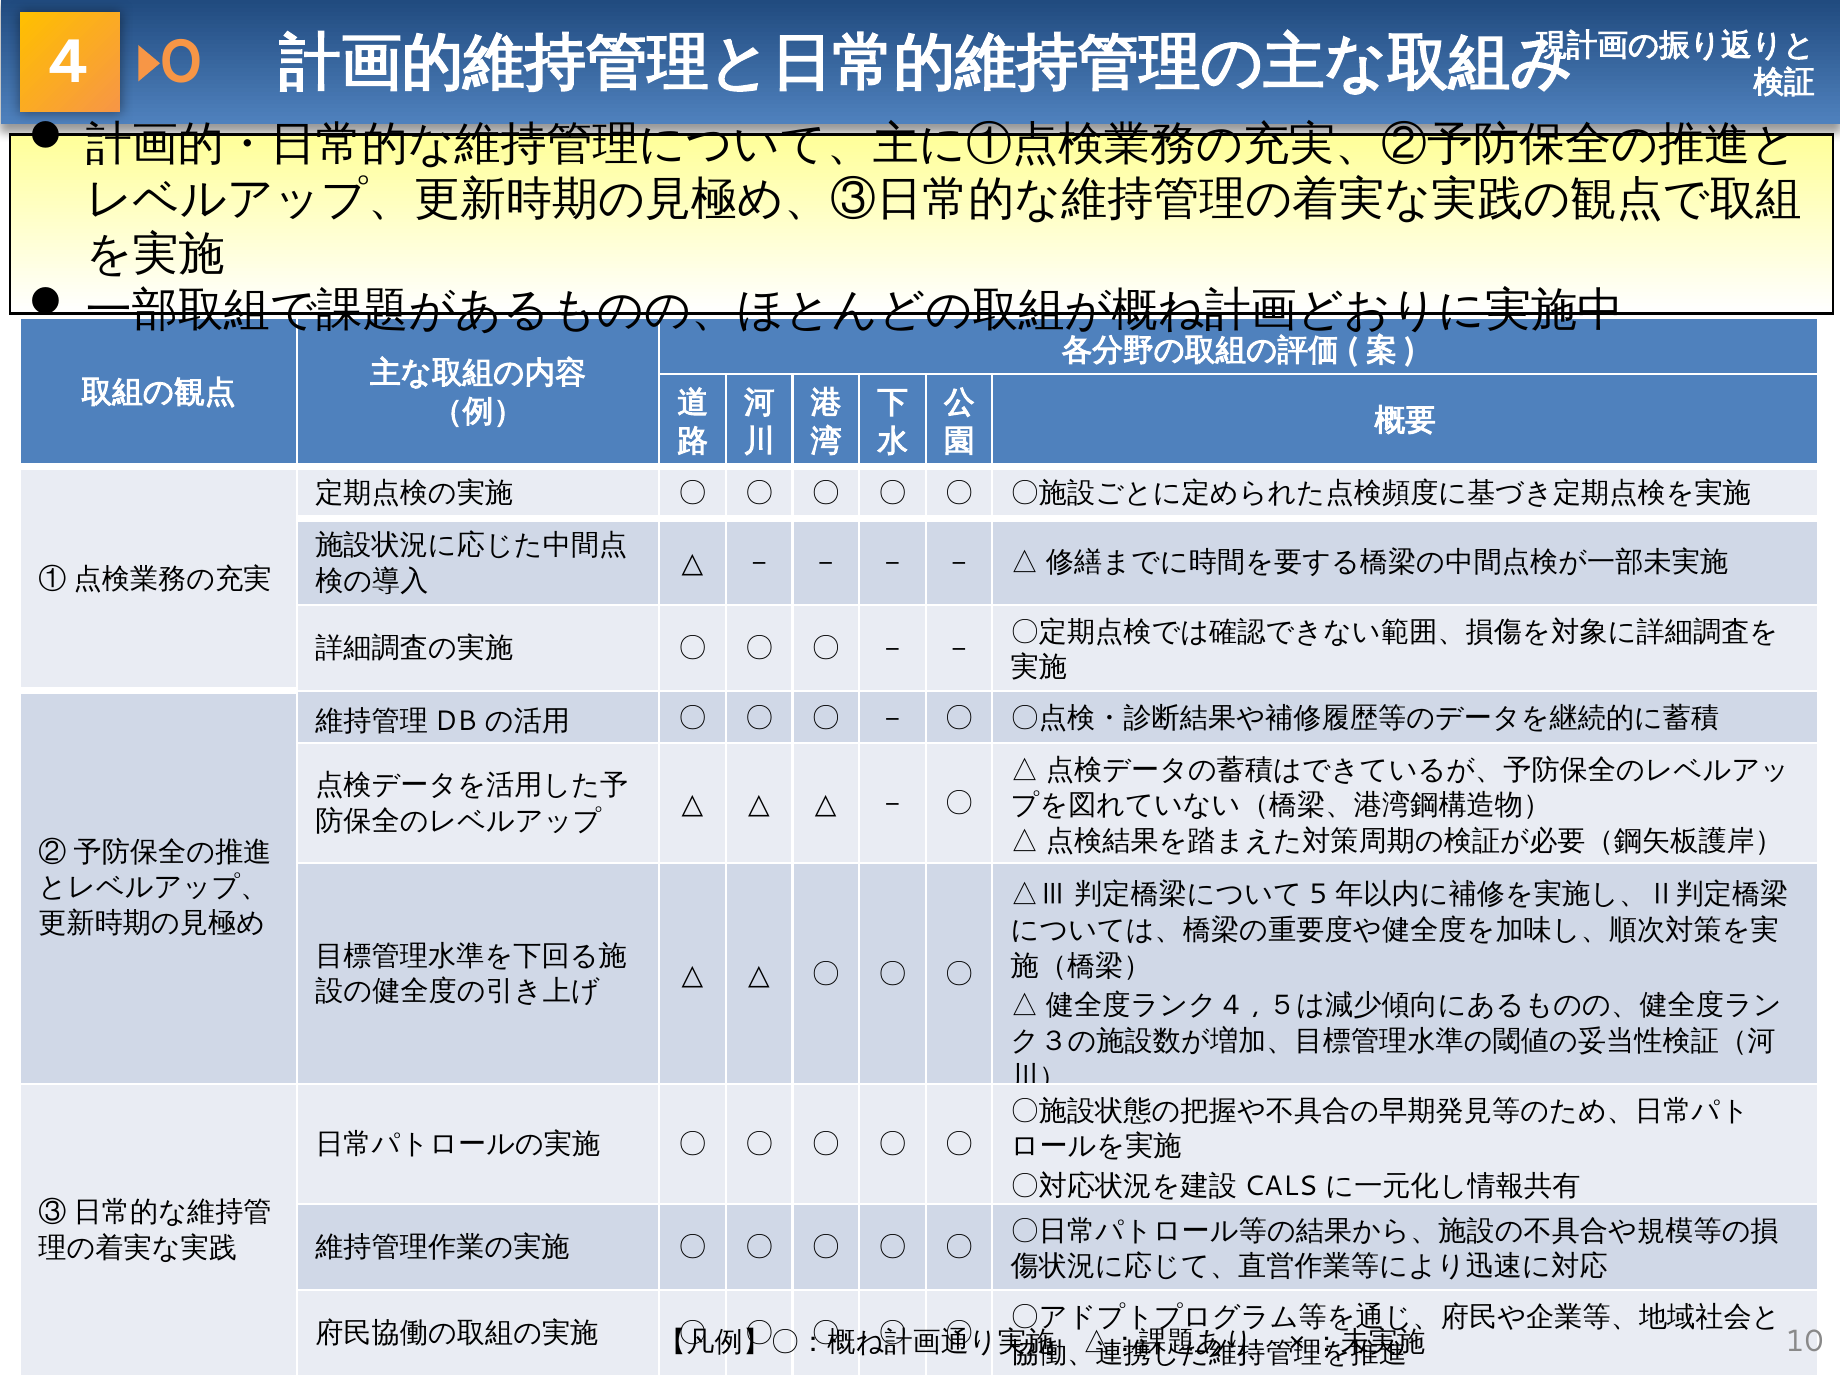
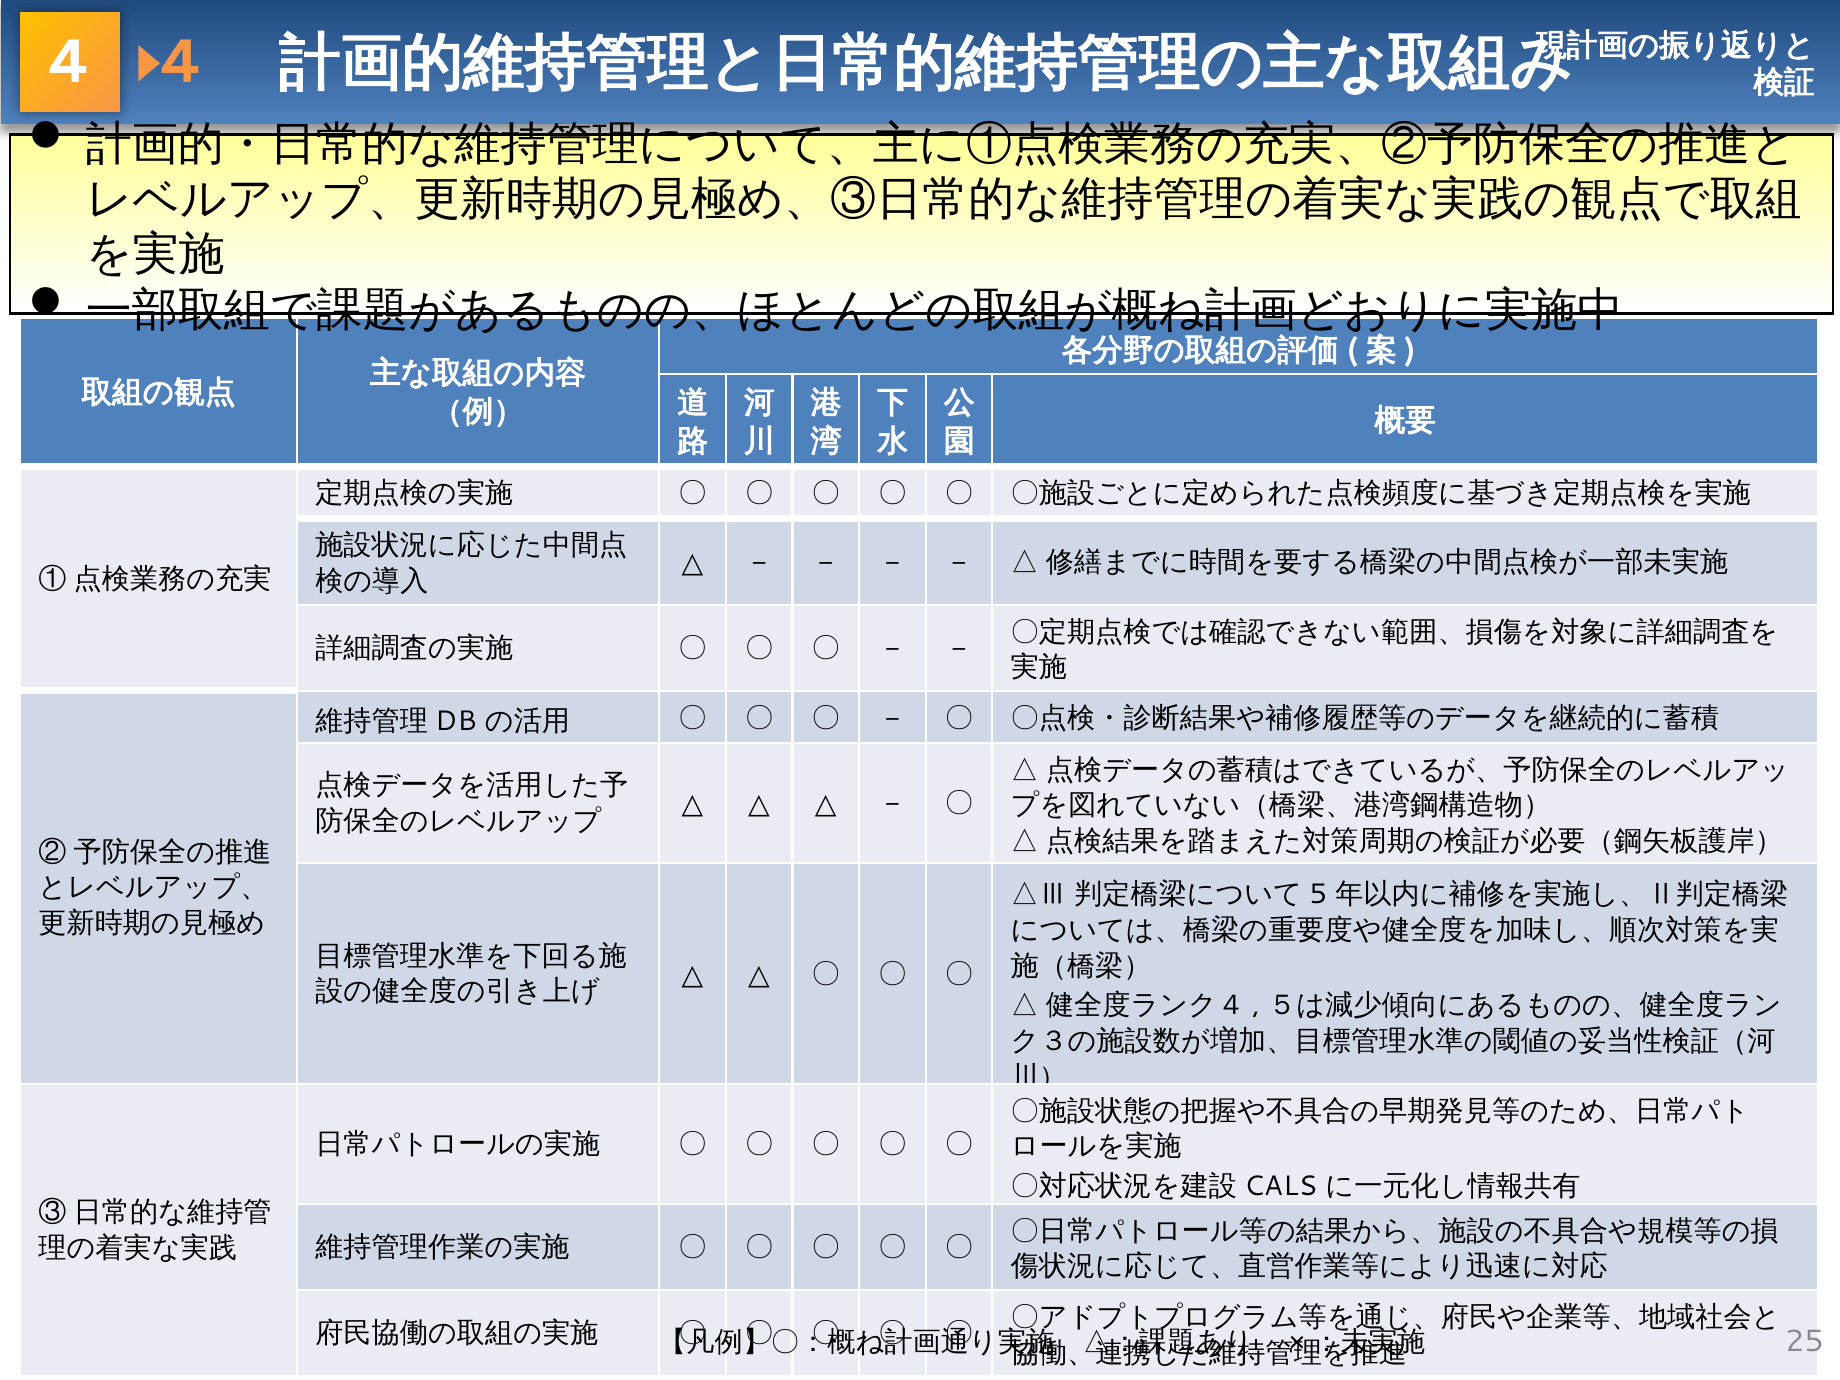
4 0: 0 -> 4
10: 10 -> 25
